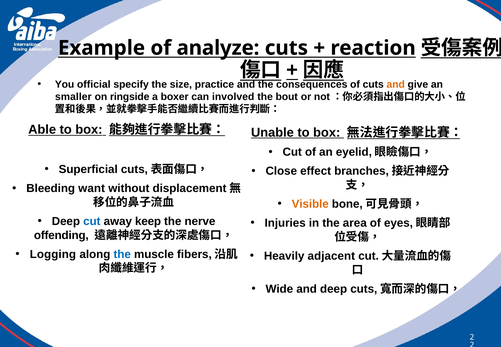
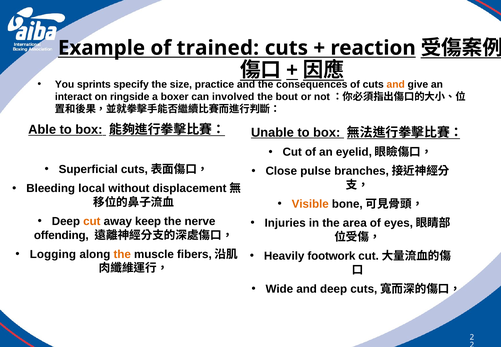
analyze: analyze -> trained
official: official -> sprints
smaller: smaller -> interact
effect: effect -> pulse
want: want -> local
cut at (92, 221) colour: blue -> orange
the at (122, 254) colour: blue -> orange
adjacent: adjacent -> footwork
